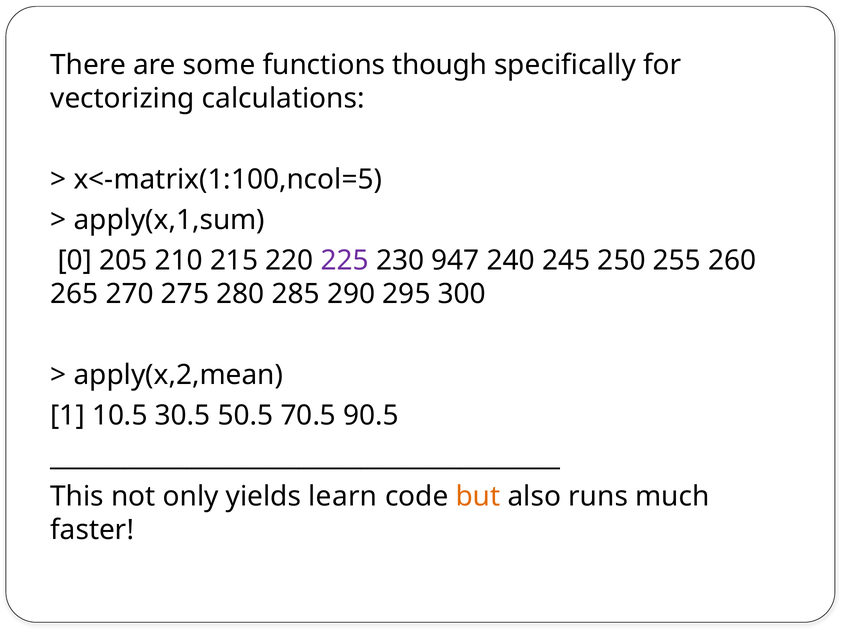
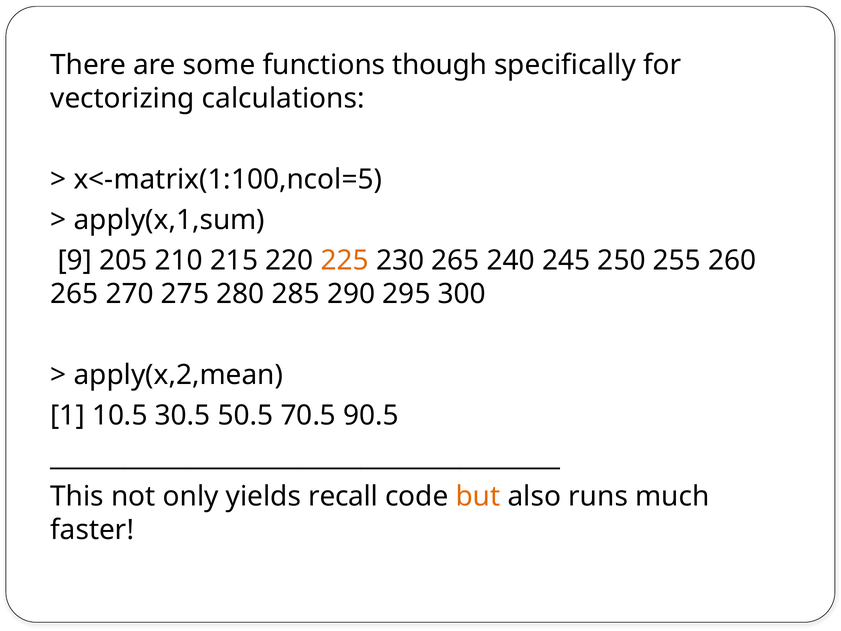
0: 0 -> 9
225 colour: purple -> orange
230 947: 947 -> 265
learn: learn -> recall
